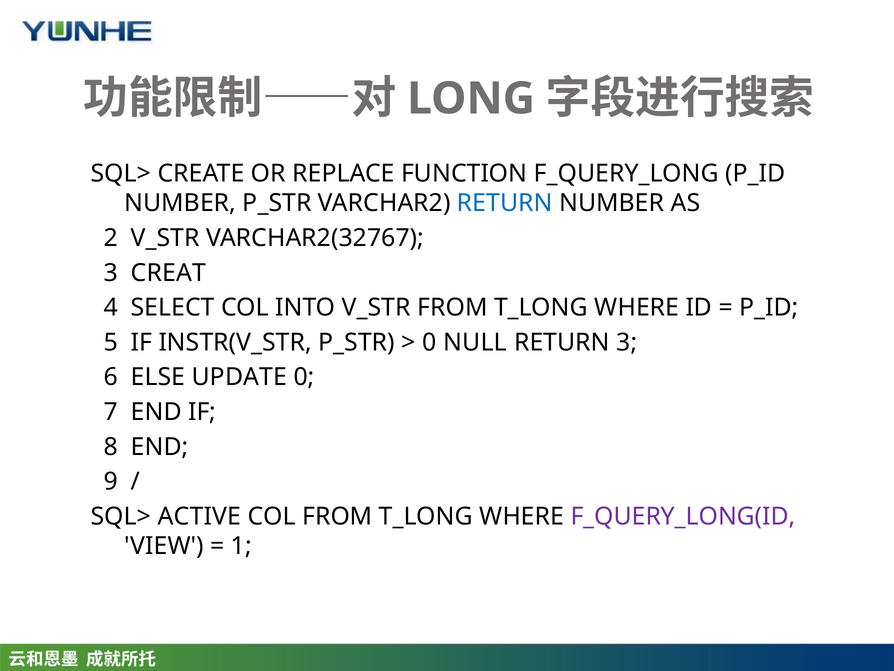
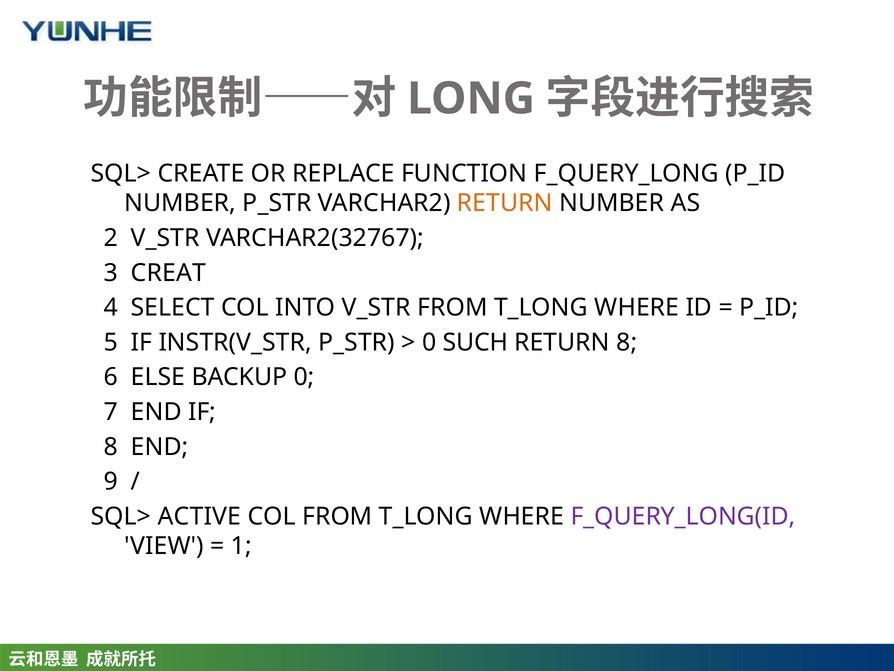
RETURN at (505, 203) colour: blue -> orange
NULL: NULL -> SUCH
RETURN 3: 3 -> 8
UPDATE: UPDATE -> BACKUP
